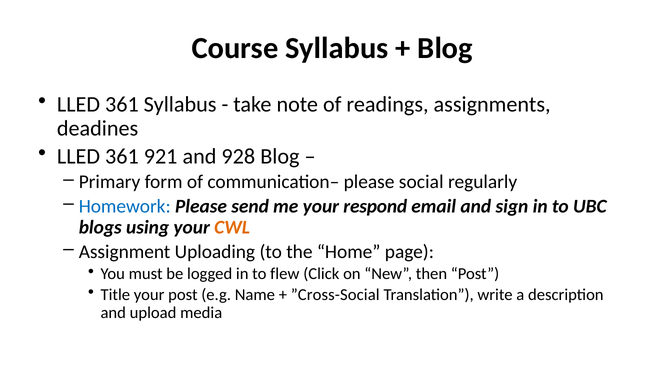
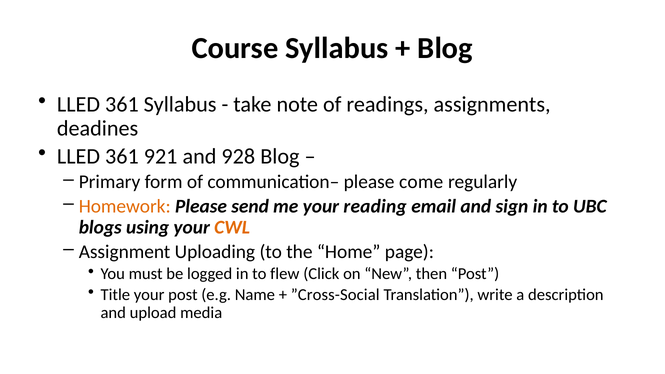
social: social -> come
Homework colour: blue -> orange
respond: respond -> reading
